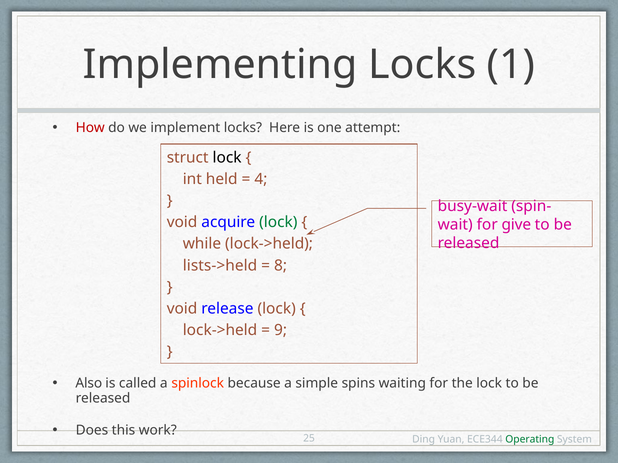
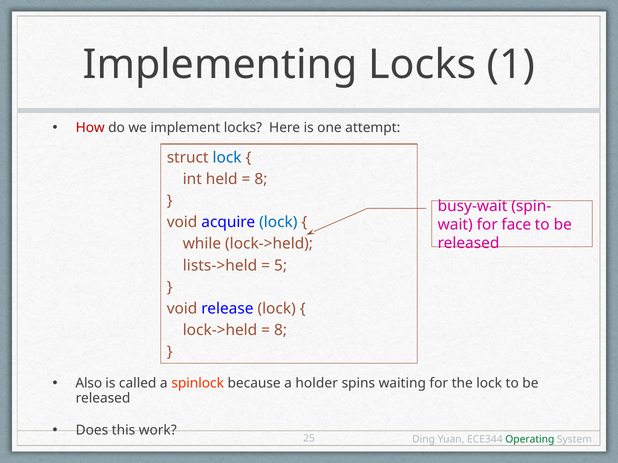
lock at (227, 158) colour: black -> blue
4 at (261, 179): 4 -> 8
lock at (278, 222) colour: green -> blue
give: give -> face
8: 8 -> 5
9 at (281, 331): 9 -> 8
simple: simple -> holder
